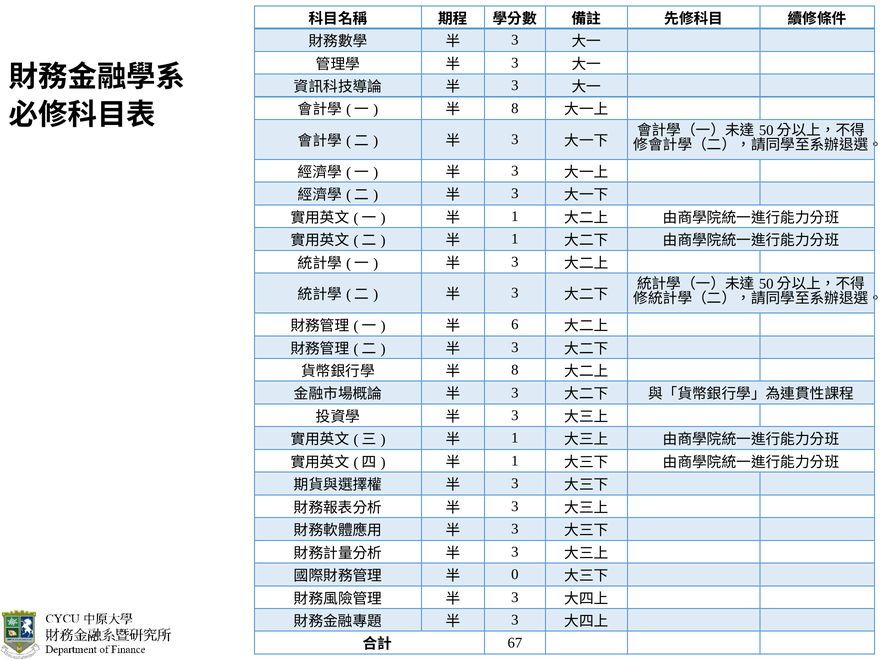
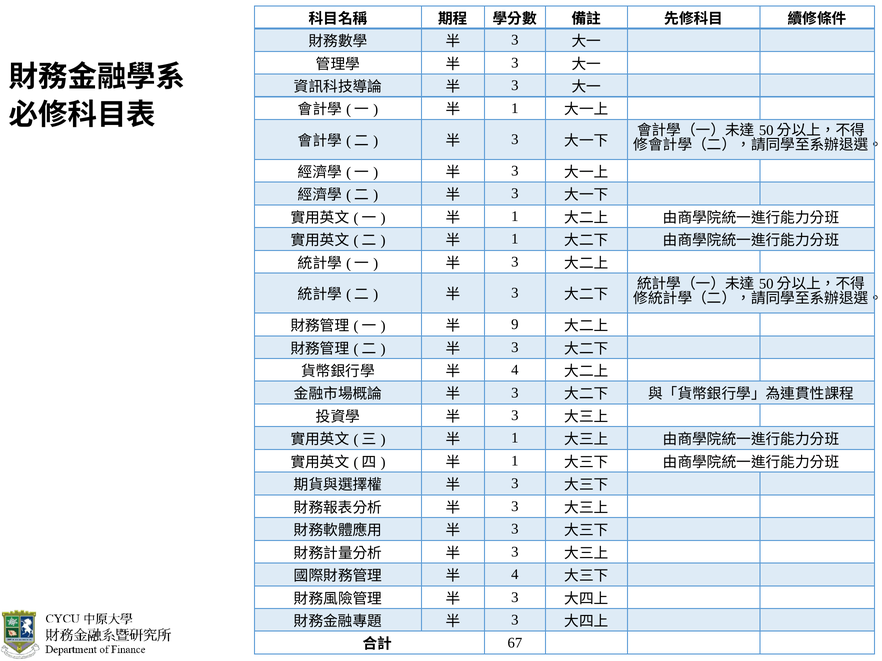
8 at (515, 108): 8 -> 1
6: 6 -> 9
8 at (515, 370): 8 -> 4
0 at (515, 575): 0 -> 4
